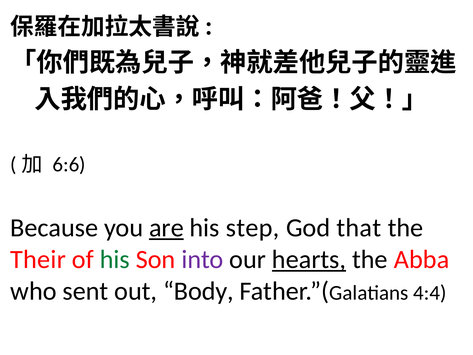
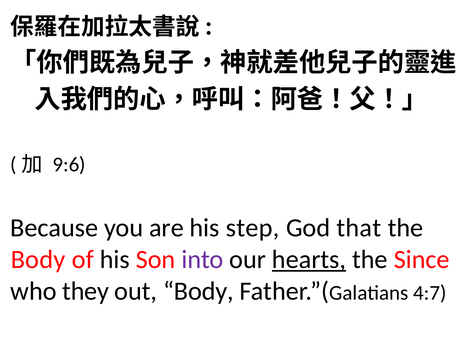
6:6: 6:6 -> 9:6
are underline: present -> none
Their at (38, 259): Their -> Body
his at (115, 259) colour: green -> black
Abba: Abba -> Since
sent: sent -> they
4:4: 4:4 -> 4:7
